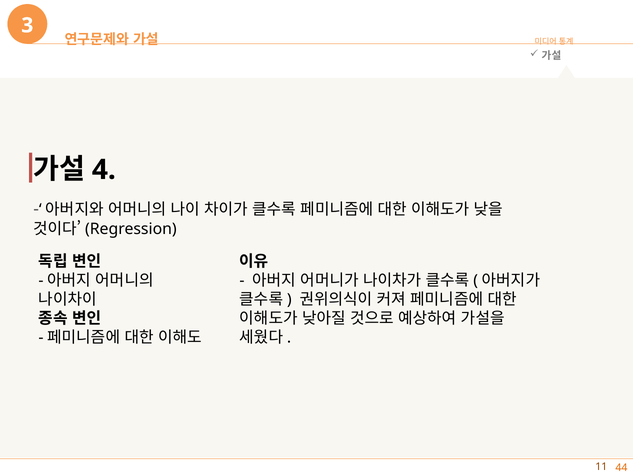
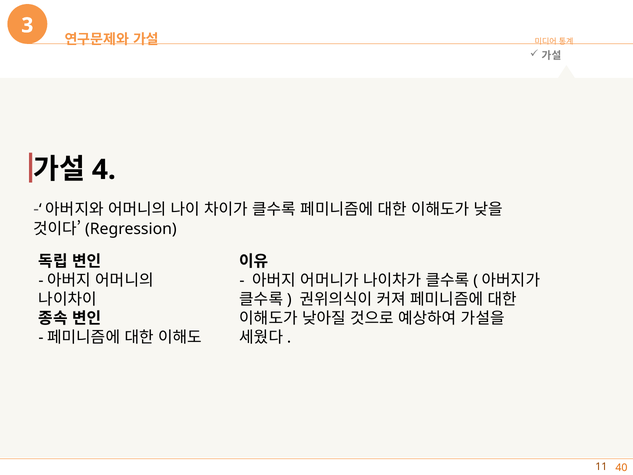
44: 44 -> 40
